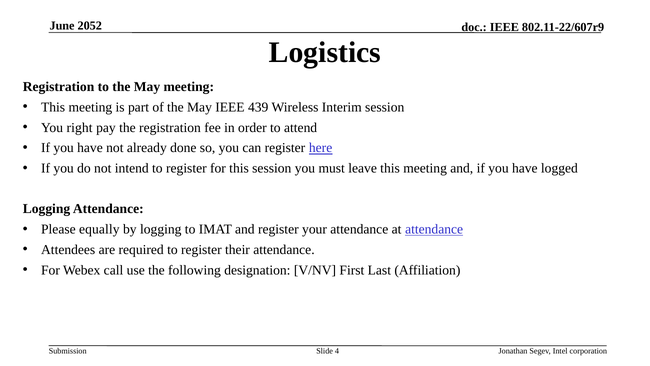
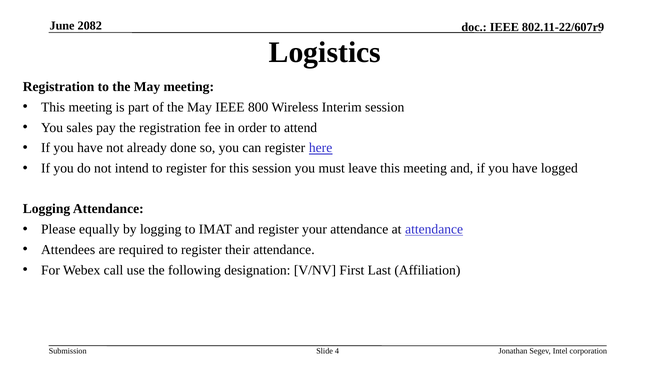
2052: 2052 -> 2082
439: 439 -> 800
right: right -> sales
